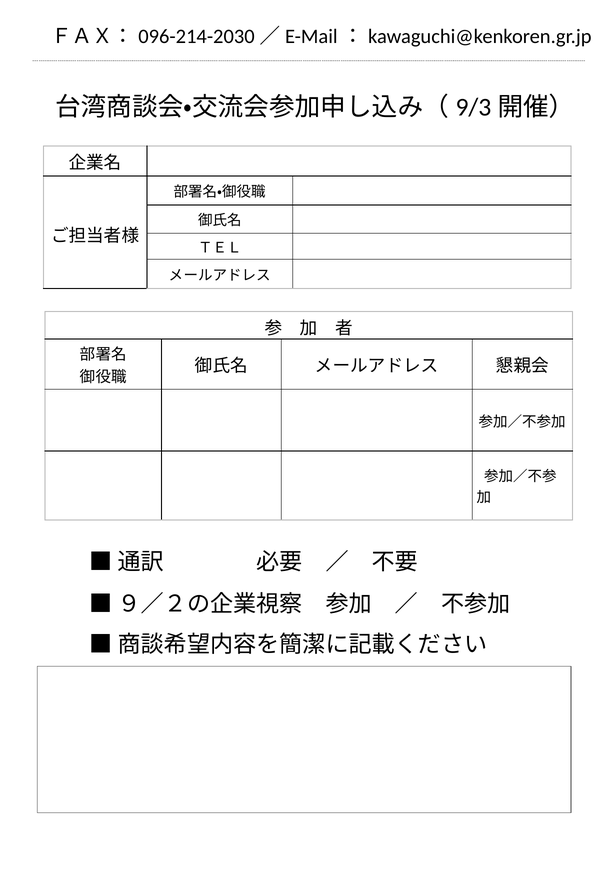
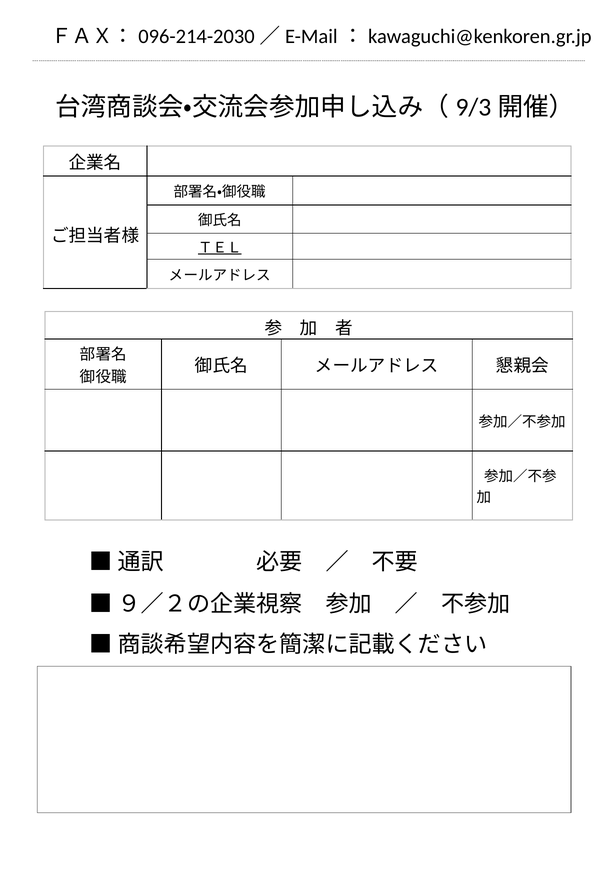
ＴＥＬ underline: none -> present
